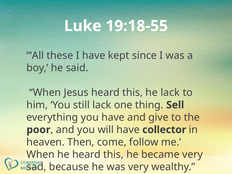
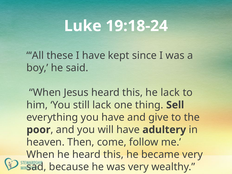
19:18-55: 19:18-55 -> 19:18-24
collector: collector -> adultery
